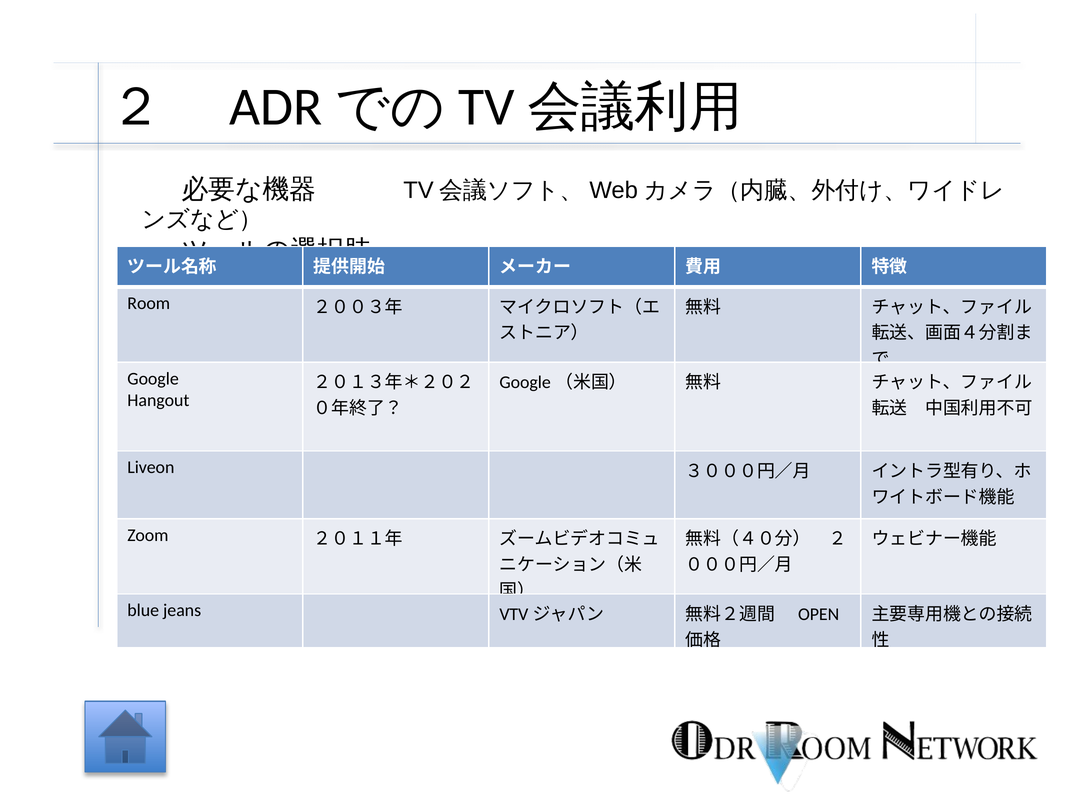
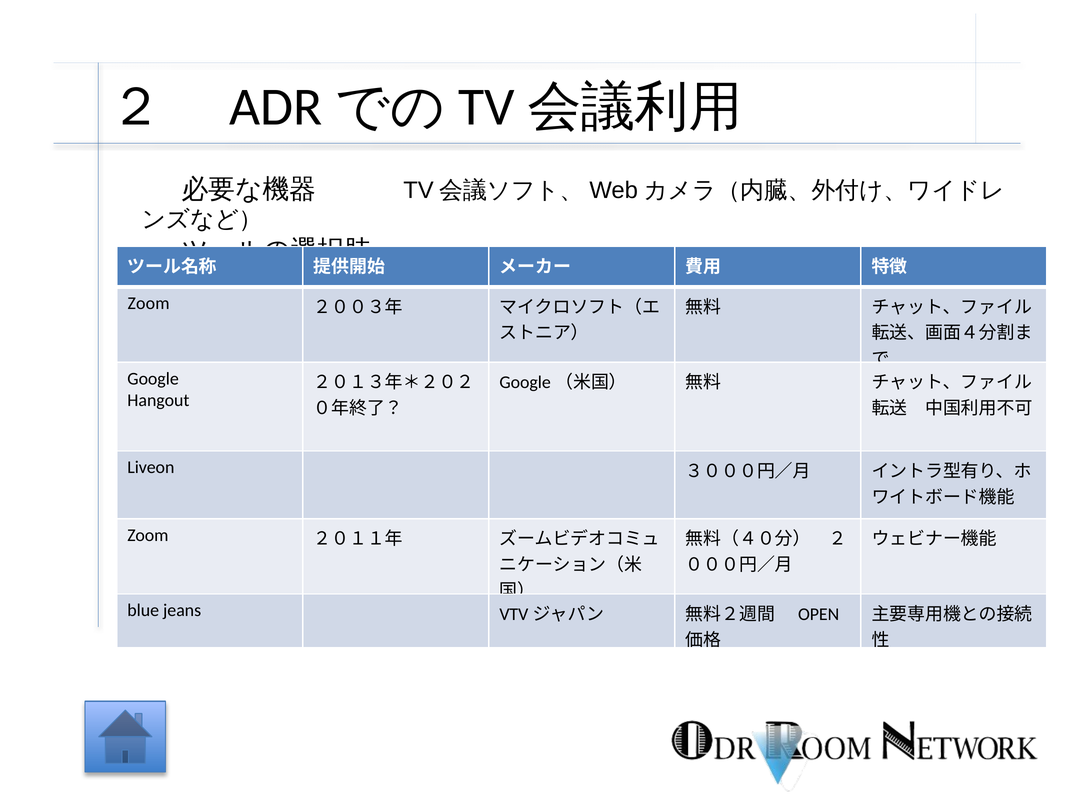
Room at (149, 303): Room -> Zoom
